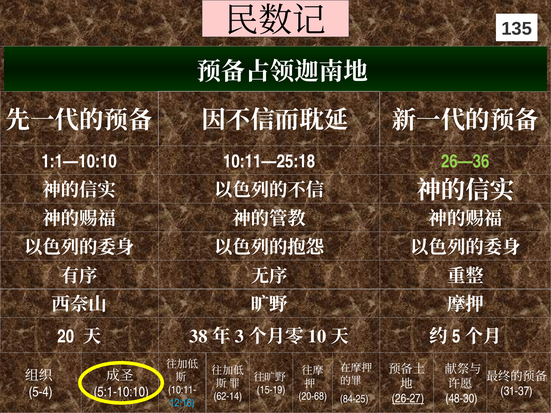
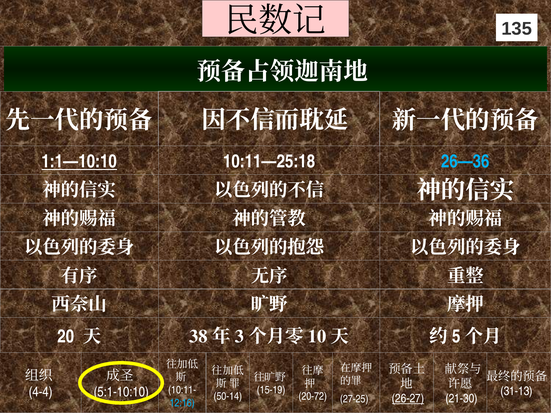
1:1—10:10 underline: none -> present
26—36 colour: light green -> light blue
31-37: 31-37 -> 31-13
5-4: 5-4 -> 4-4
62-14: 62-14 -> 50-14
20-68: 20-68 -> 20-72
48-30: 48-30 -> 21-30
84-25: 84-25 -> 27-25
